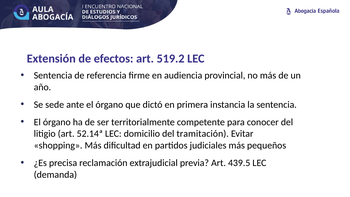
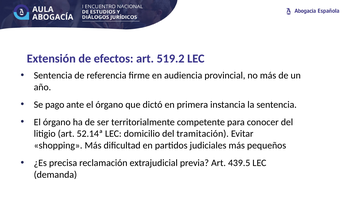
sede: sede -> pago
